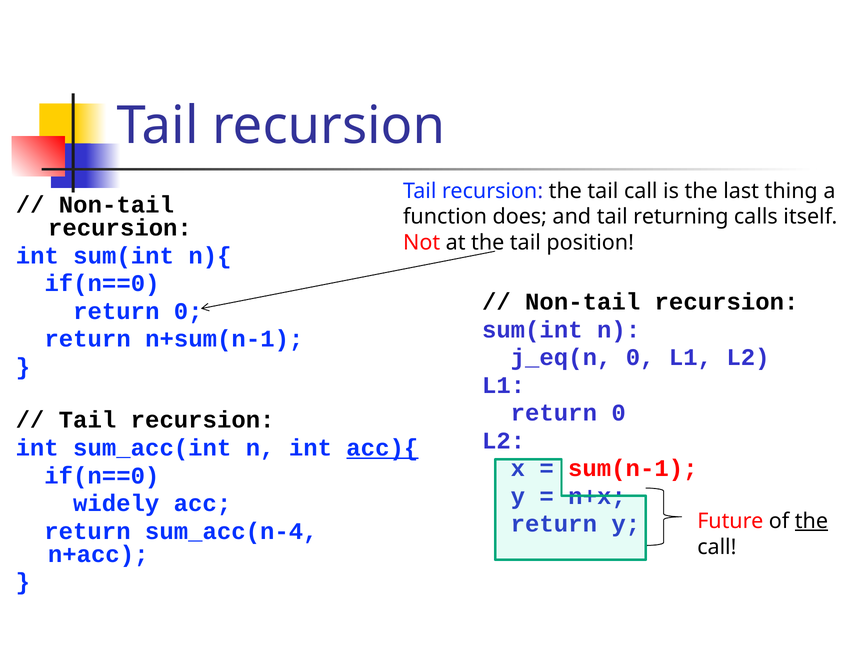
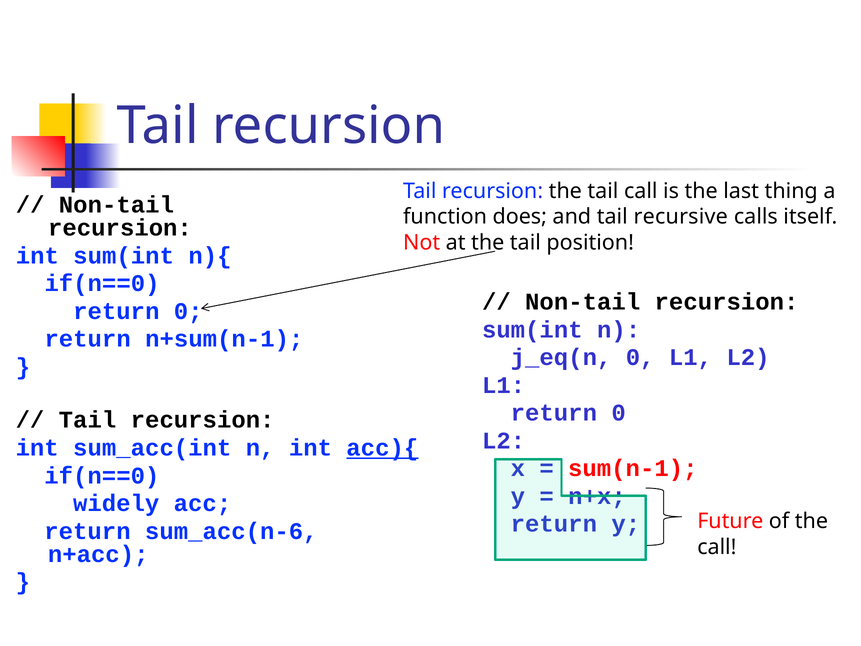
returning: returning -> recursive
the at (811, 521) underline: present -> none
sum_acc(n-4: sum_acc(n-4 -> sum_acc(n-6
